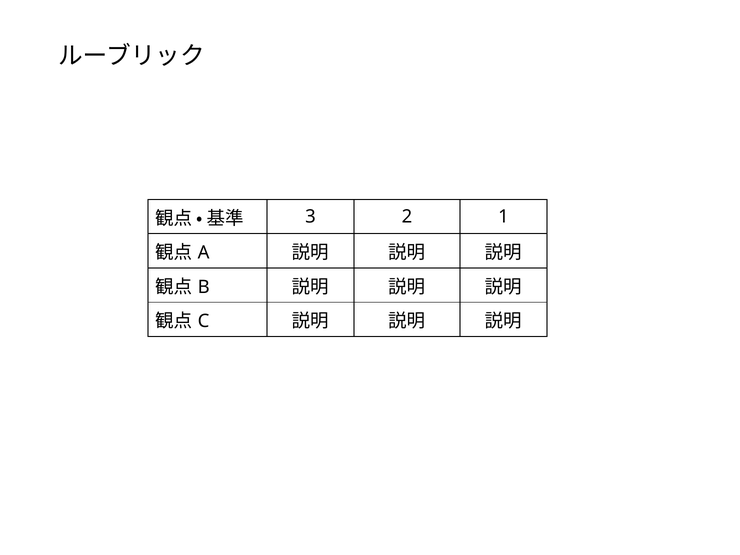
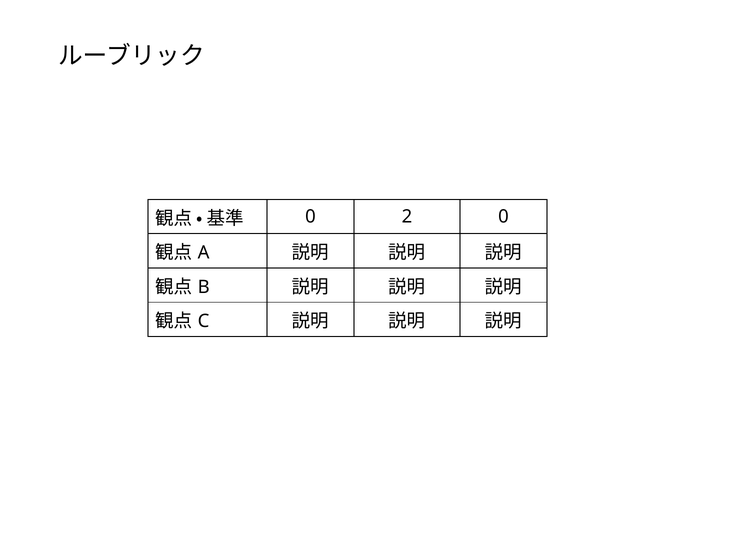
3 at (311, 217): 3 -> 0
2 1: 1 -> 0
